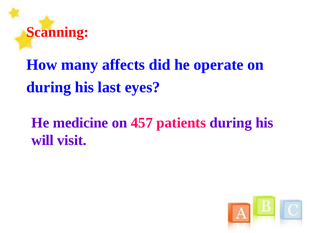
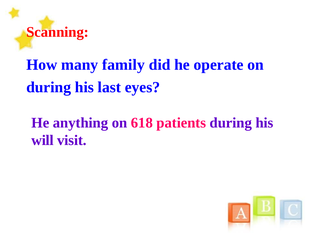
affects: affects -> family
medicine: medicine -> anything
457: 457 -> 618
